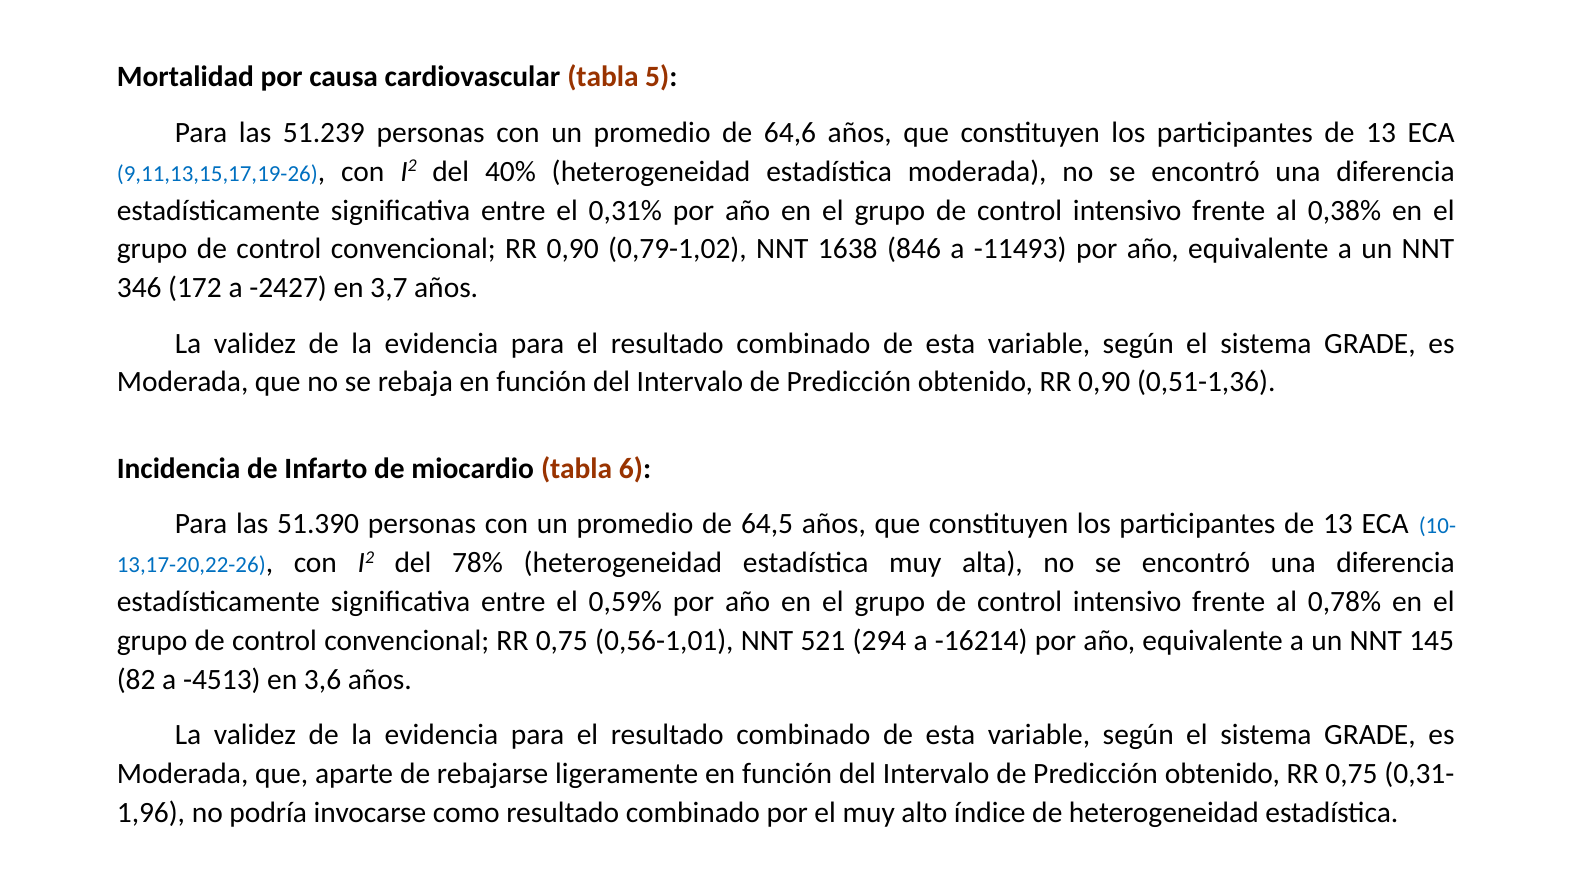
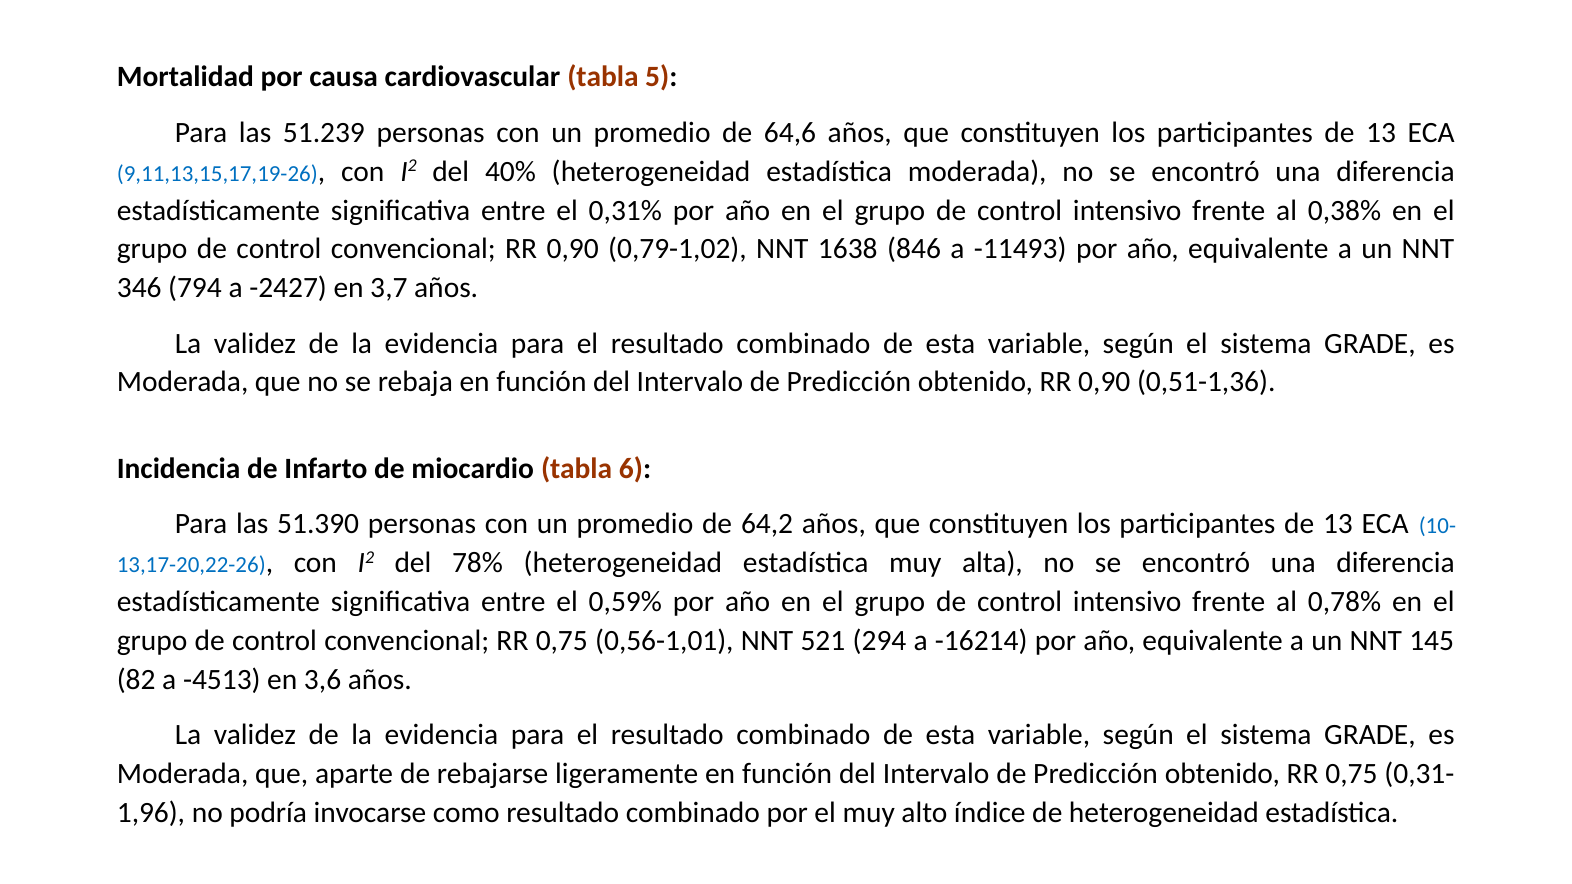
172: 172 -> 794
64,5: 64,5 -> 64,2
